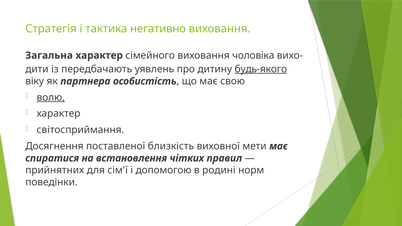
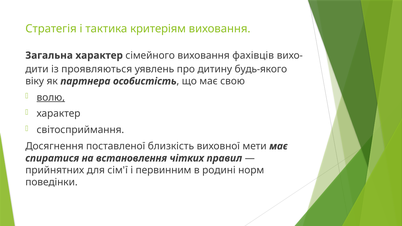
негативно: негативно -> критеріям
чоловіка: чоловіка -> фахівців
передбачають: передбачають -> проявляються
будь-якого underline: present -> none
допомогою: допомогою -> первинним
